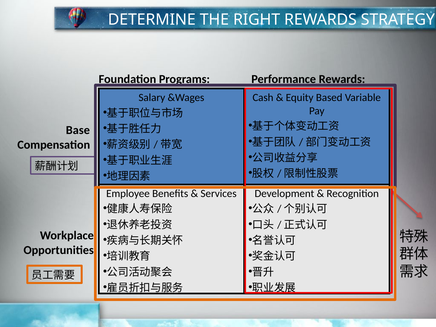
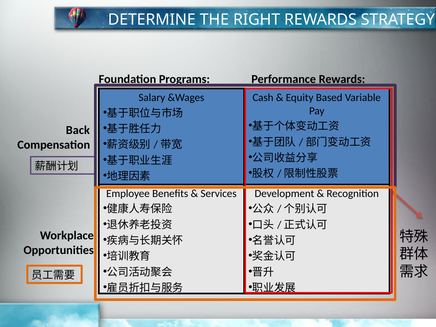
Base: Base -> Back
